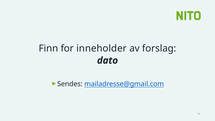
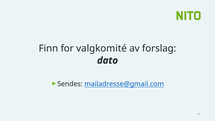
inneholder: inneholder -> valgkomité
